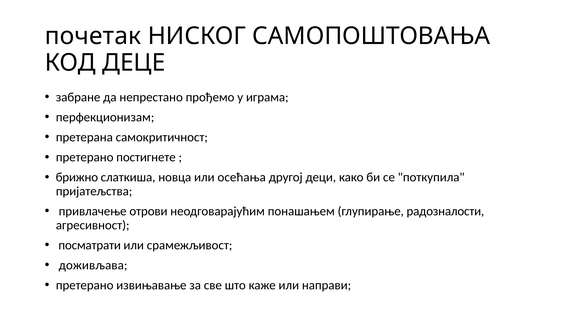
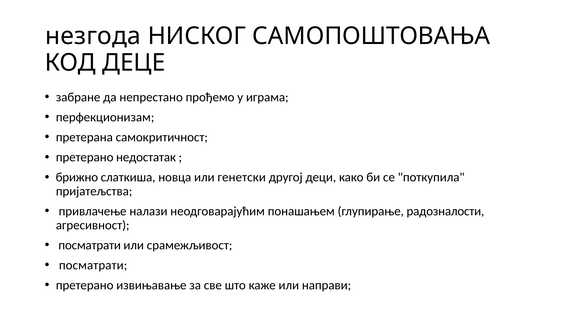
почетак: почетак -> незгода
постигнете: постигнете -> недостатак
осећања: осећања -> генетски
отрови: отрови -> налази
доживљава at (93, 265): доживљава -> посматрати
